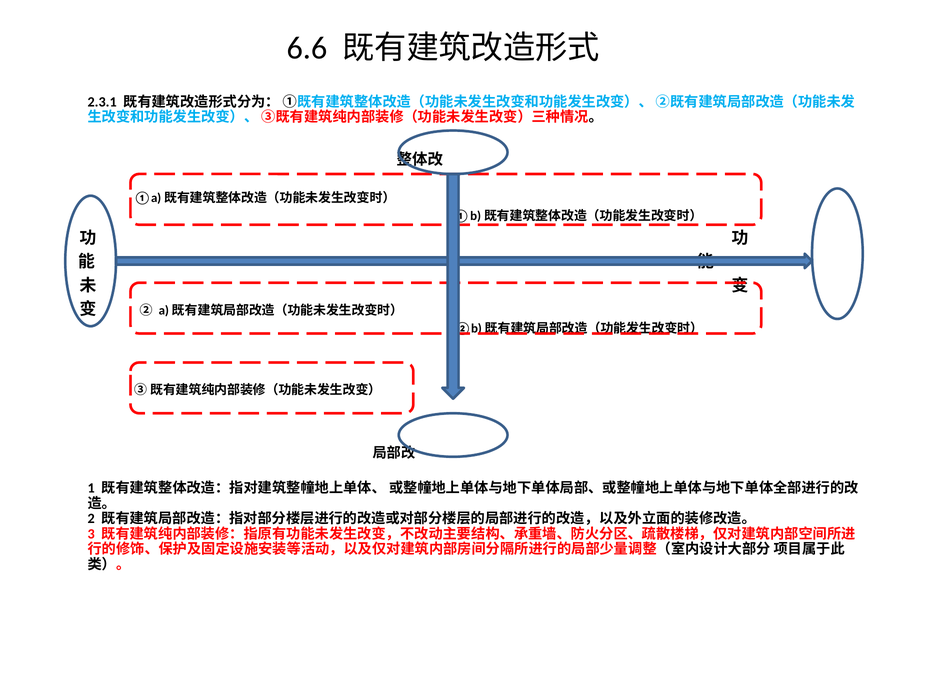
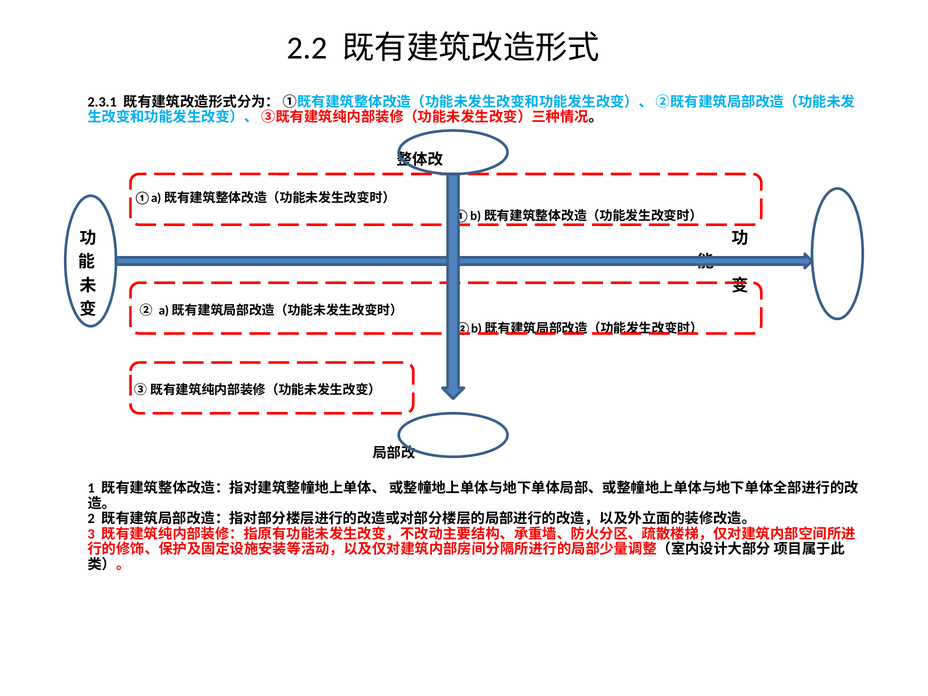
6.6: 6.6 -> 2.2
